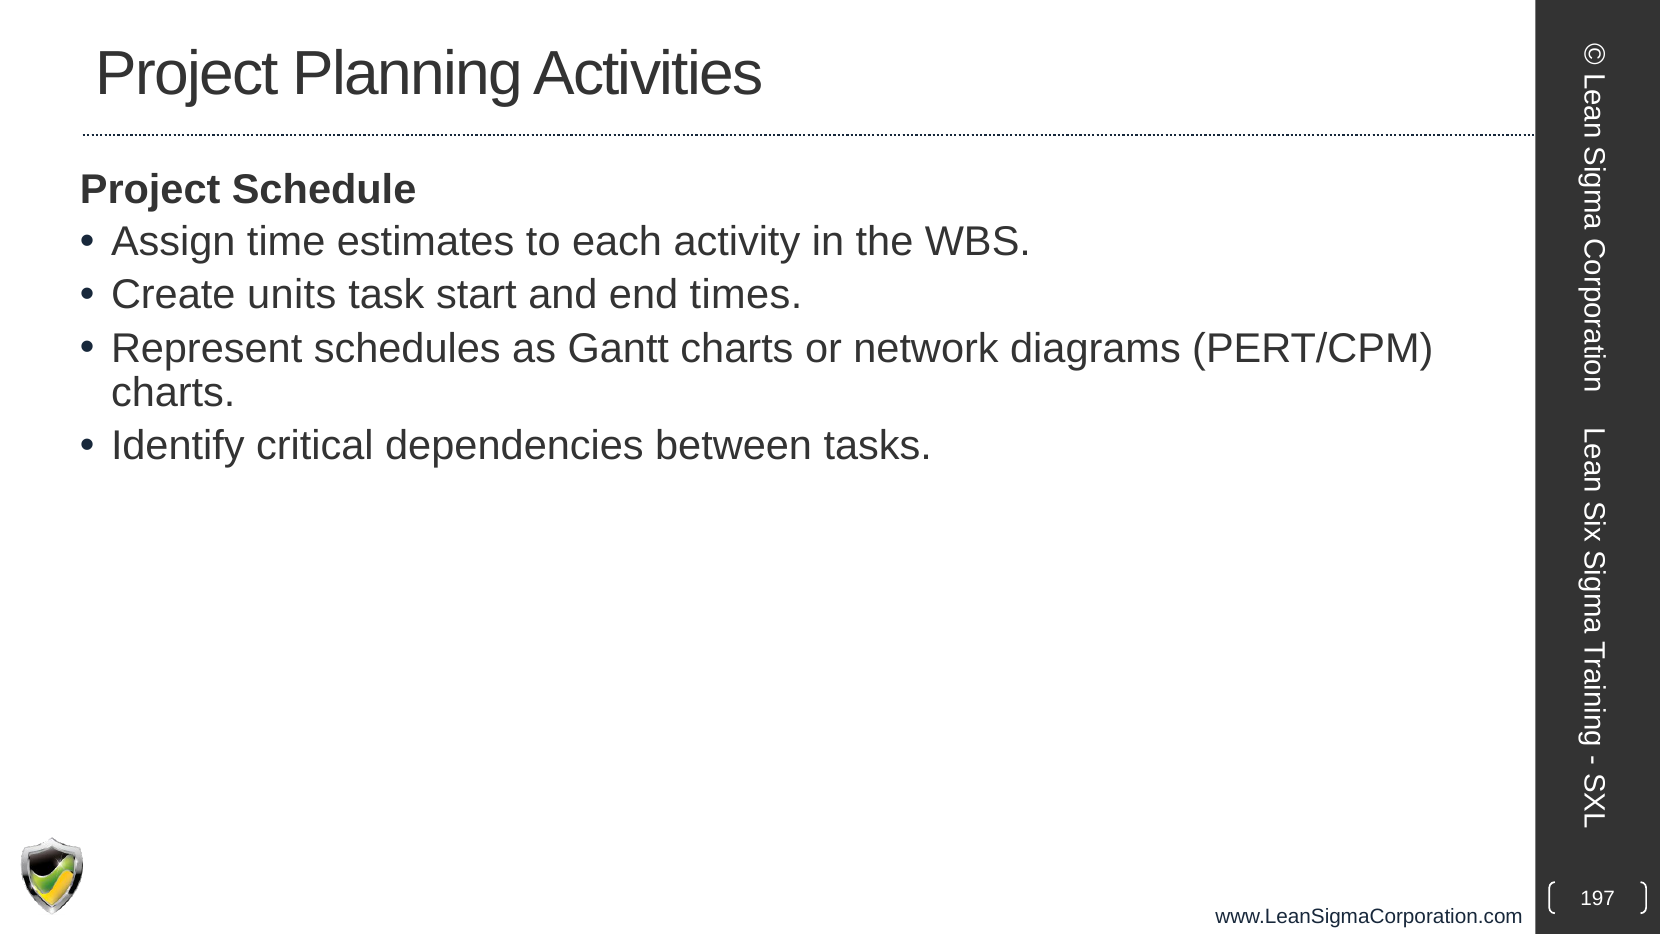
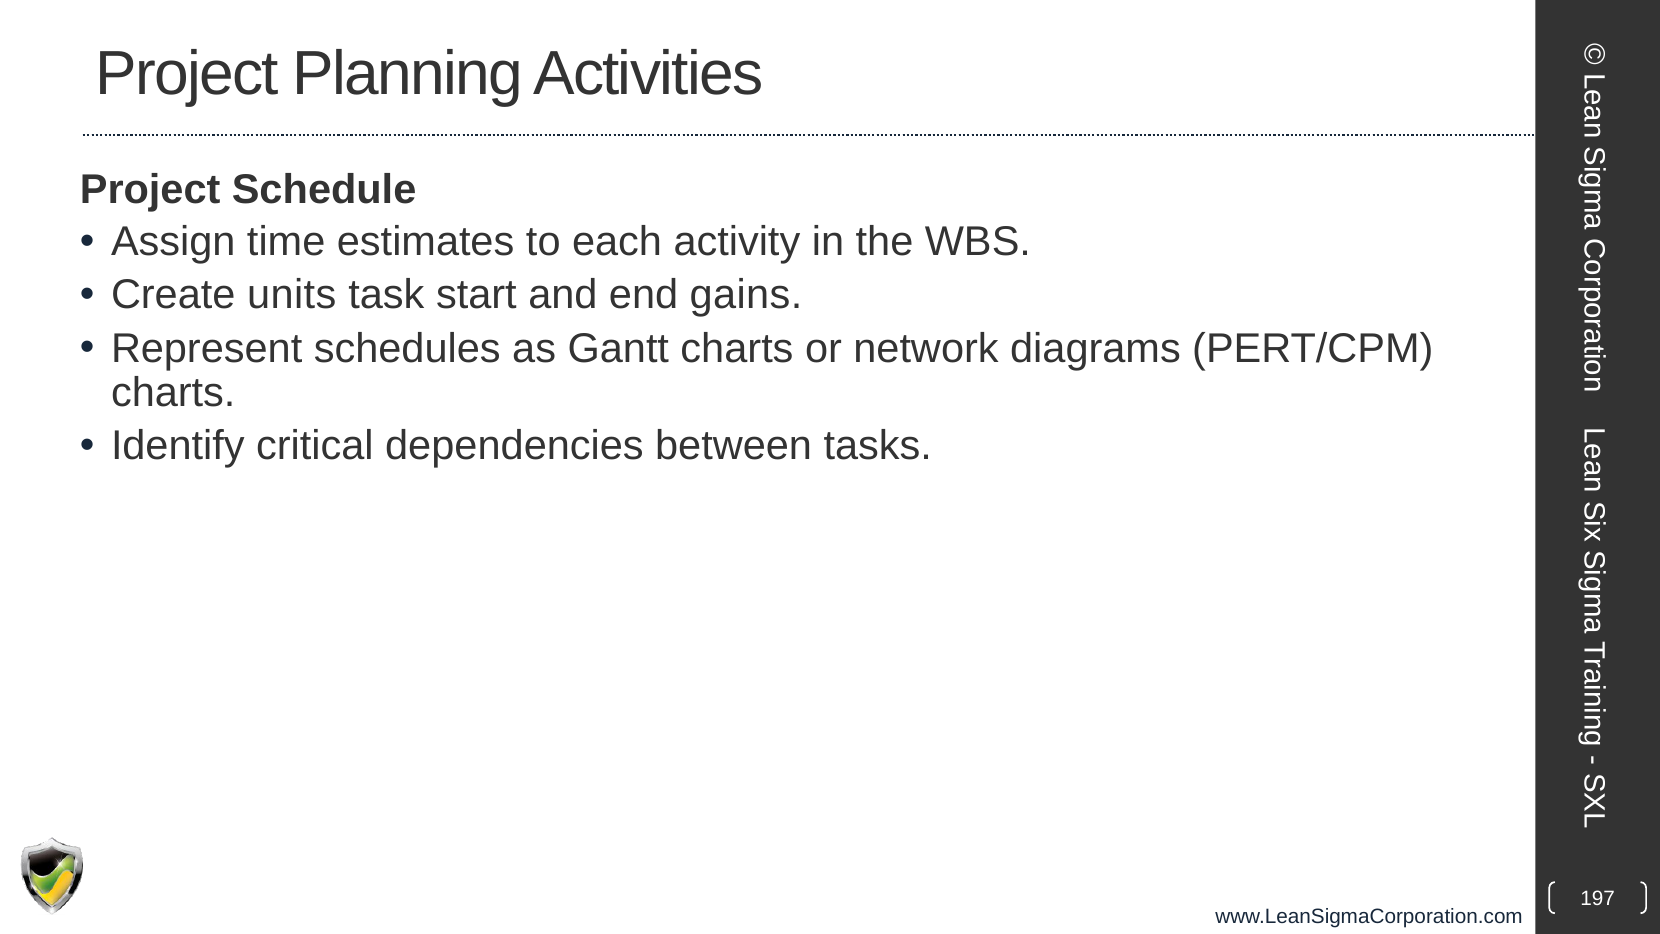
times: times -> gains
